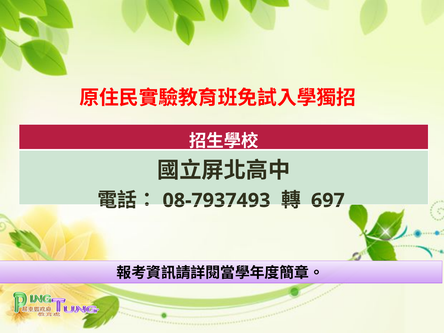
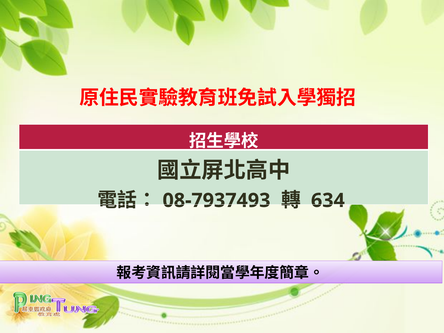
697: 697 -> 634
